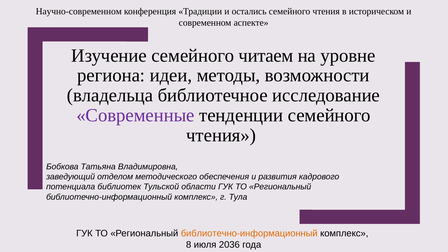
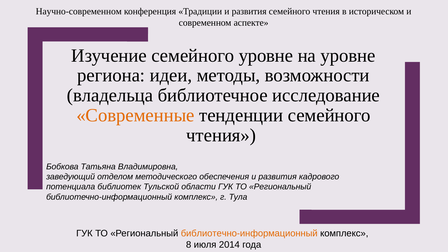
Традиции и остались: остались -> развития
семейного читаем: читаем -> уровне
Современные colour: purple -> orange
2036: 2036 -> 2014
